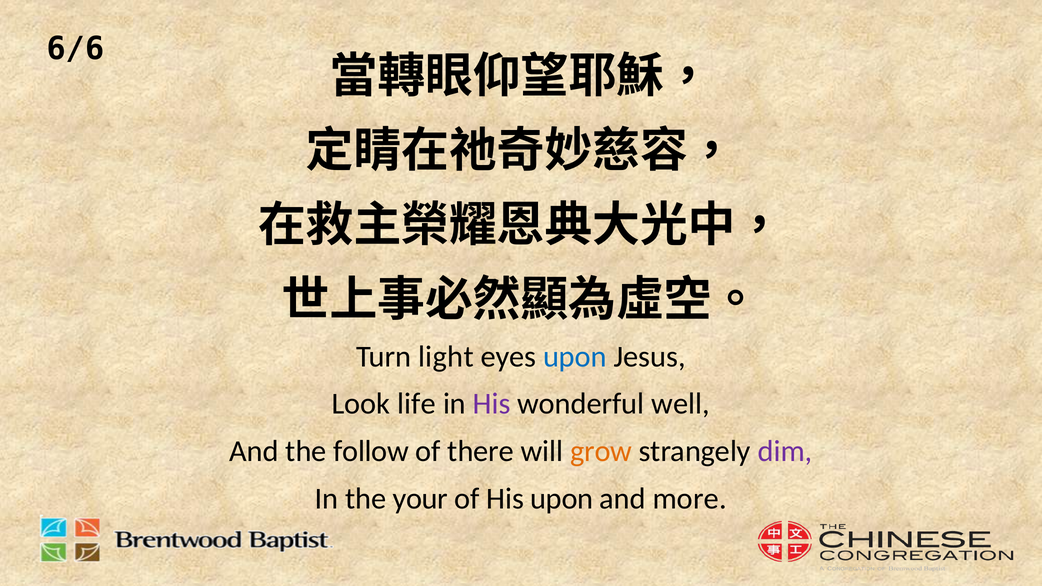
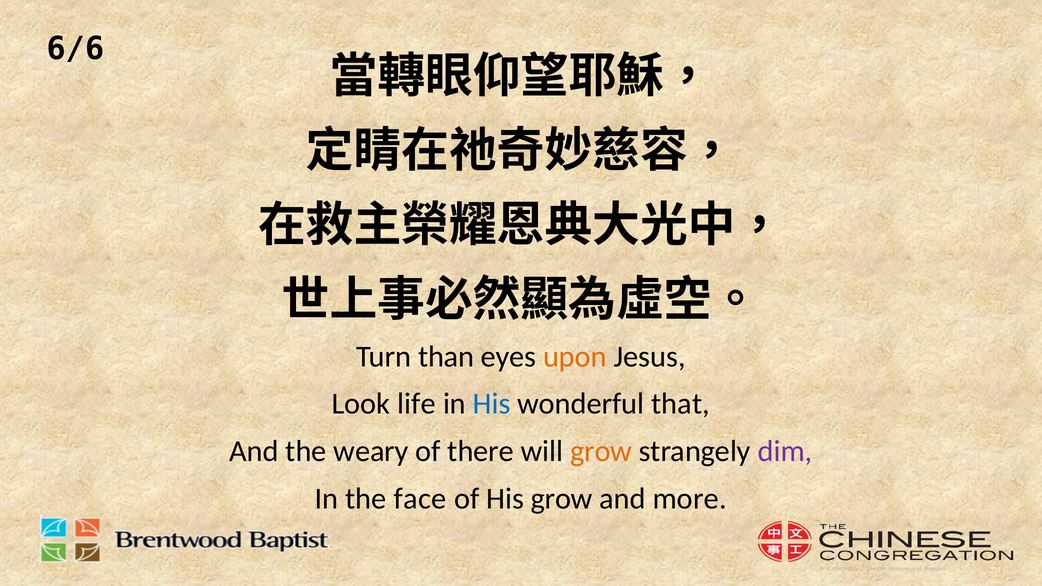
light: light -> than
upon at (575, 357) colour: blue -> orange
His at (492, 404) colour: purple -> blue
well: well -> that
follow: follow -> weary
your: your -> face
His upon: upon -> grow
